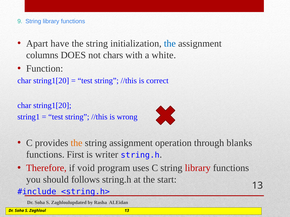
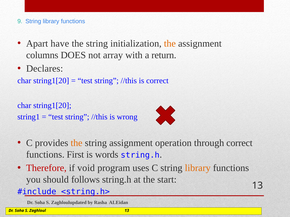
the at (170, 44) colour: blue -> orange
chars: chars -> array
white: white -> return
Function: Function -> Declares
through blanks: blanks -> correct
writer: writer -> words
library at (198, 168) colour: red -> orange
